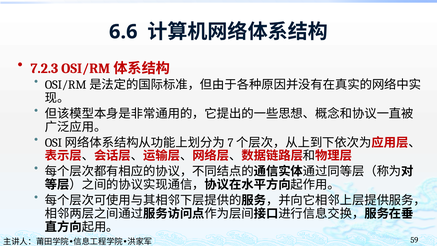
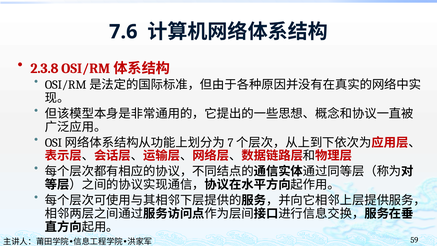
6.6: 6.6 -> 7.6
7.2.3: 7.2.3 -> 2.3.8
